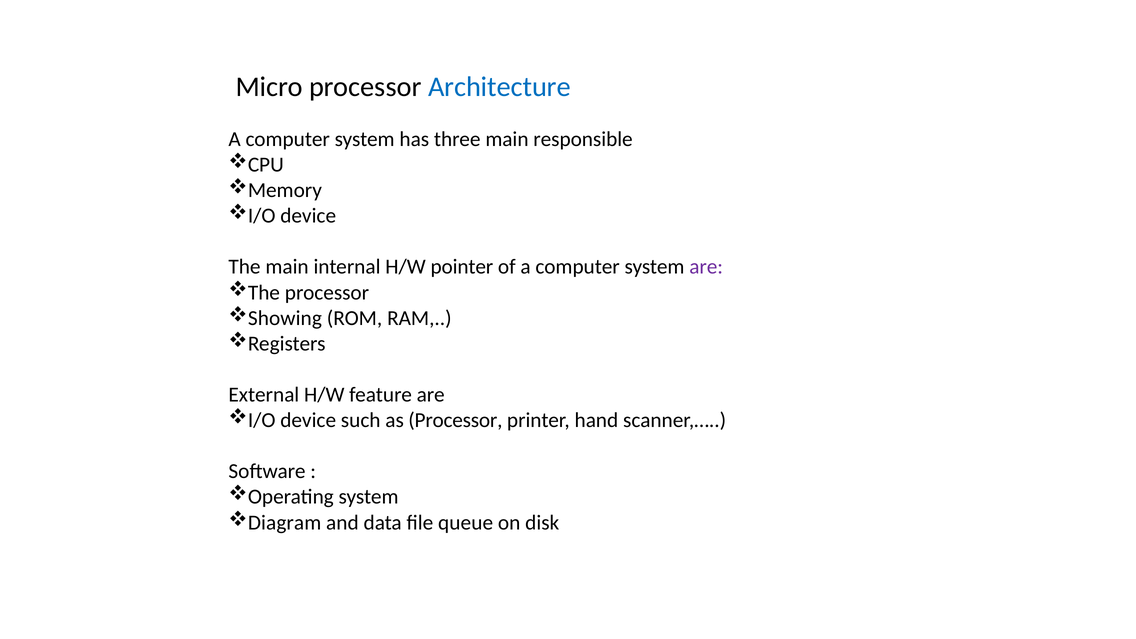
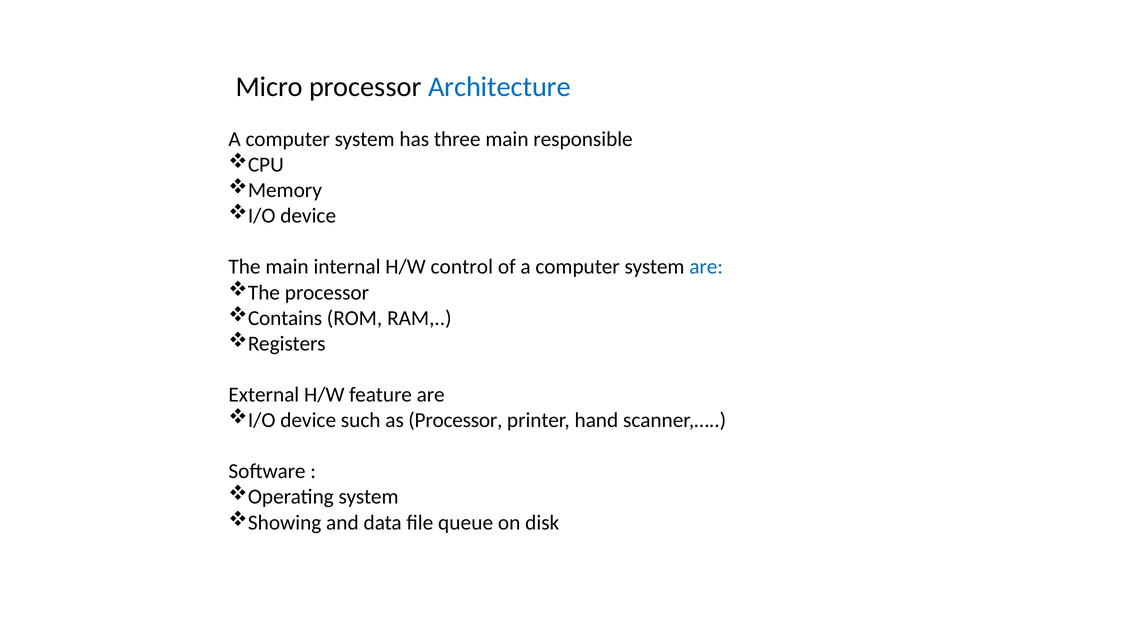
pointer: pointer -> control
are at (706, 267) colour: purple -> blue
Showing: Showing -> Contains
Diagram: Diagram -> Showing
